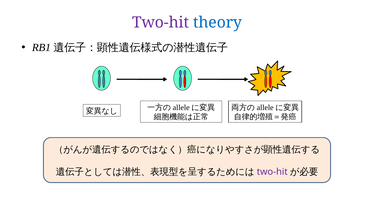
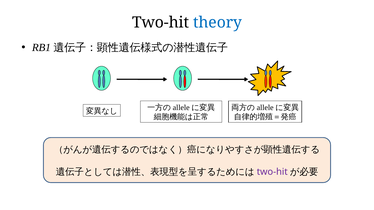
Two-hit at (161, 23) colour: purple -> black
